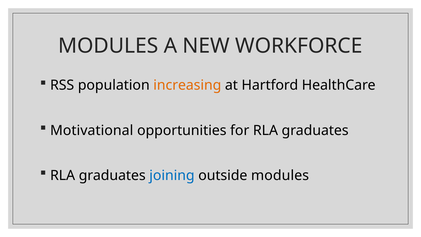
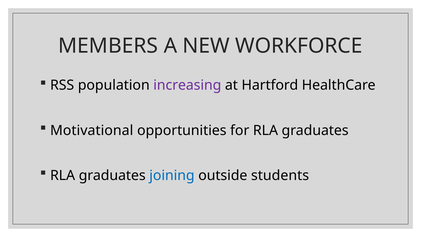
MODULES at (108, 46): MODULES -> MEMBERS
increasing colour: orange -> purple
outside modules: modules -> students
